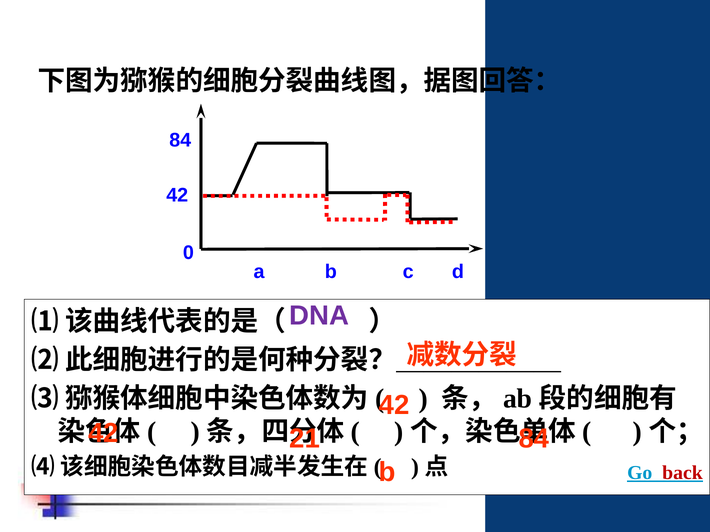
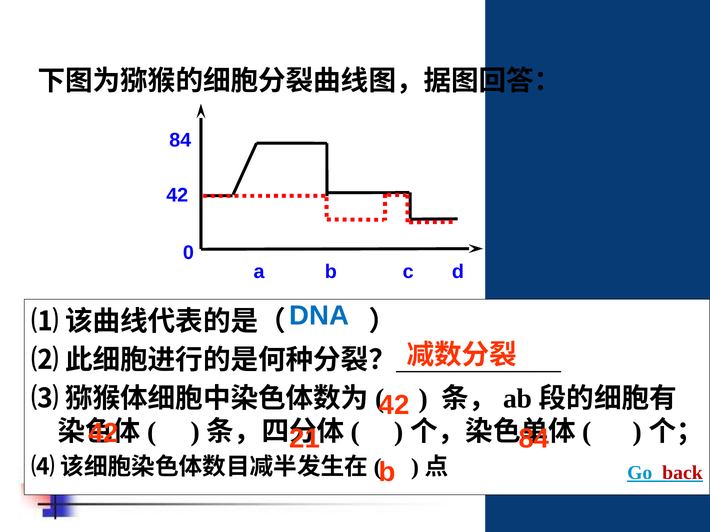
DNA colour: purple -> blue
